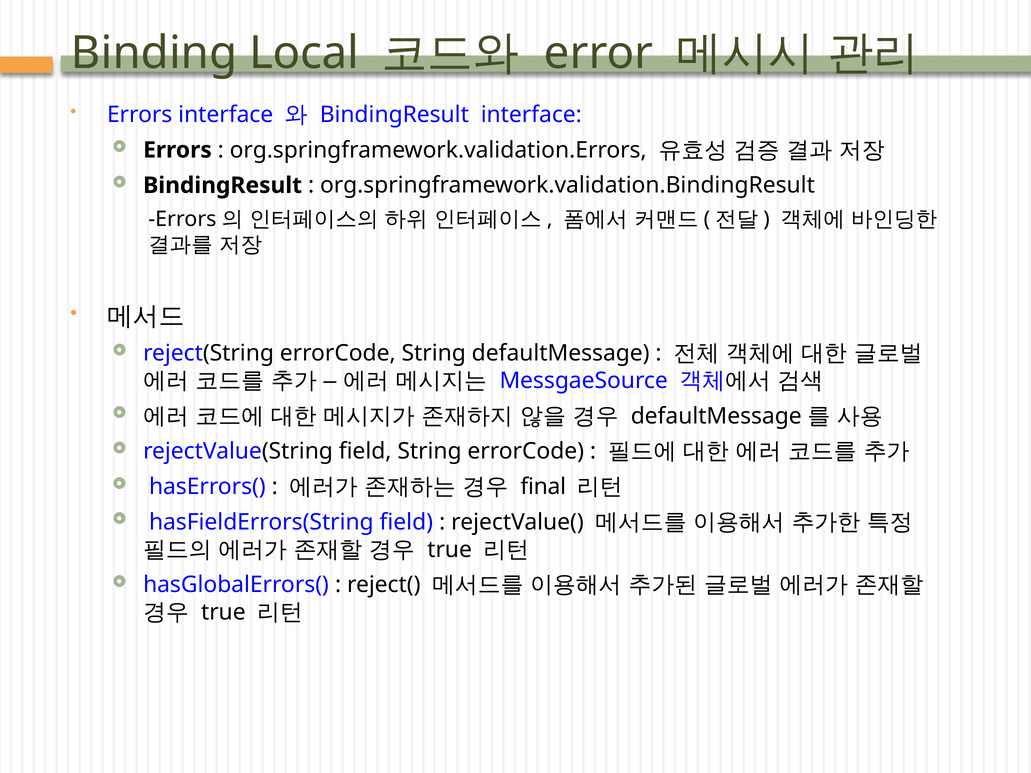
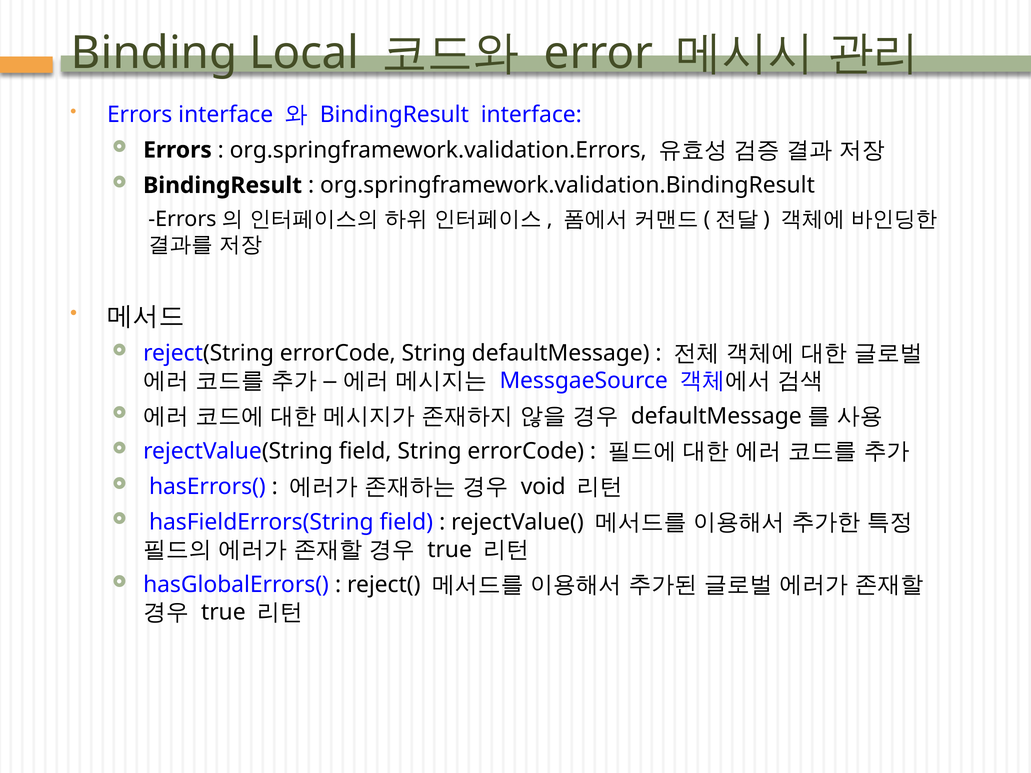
final: final -> void
